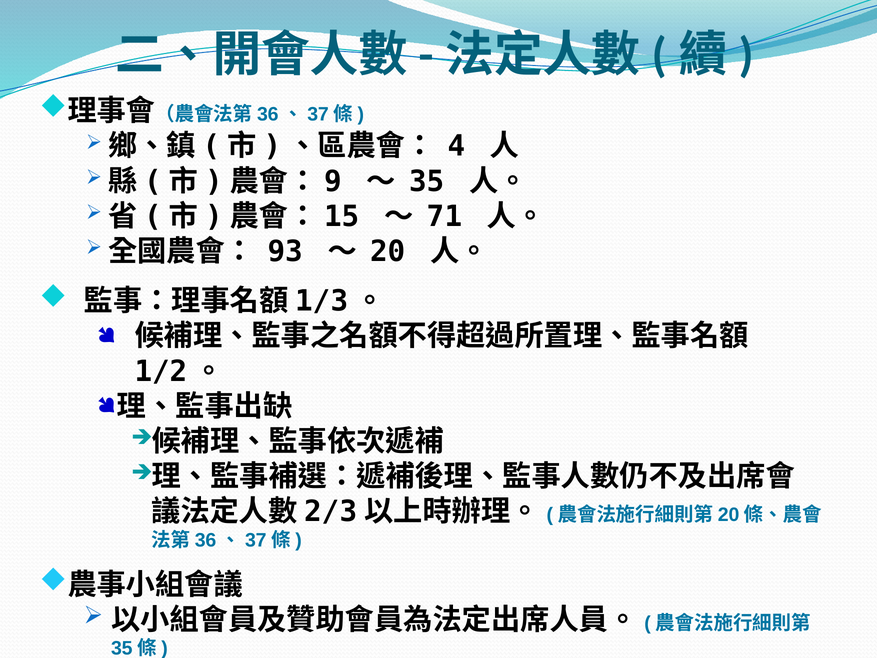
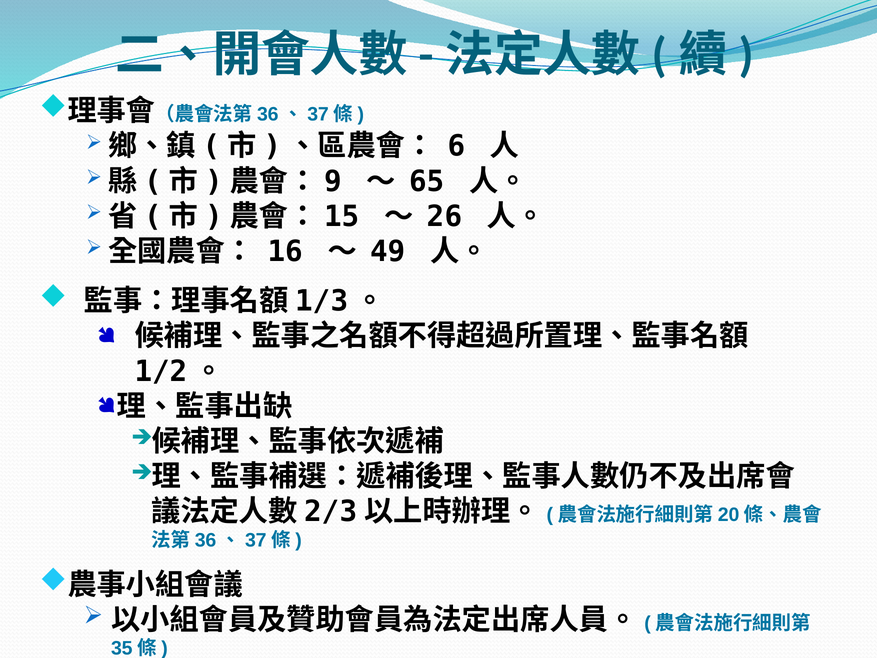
4: 4 -> 6
35: 35 -> 65
71: 71 -> 26
93: 93 -> 16
20: 20 -> 49
